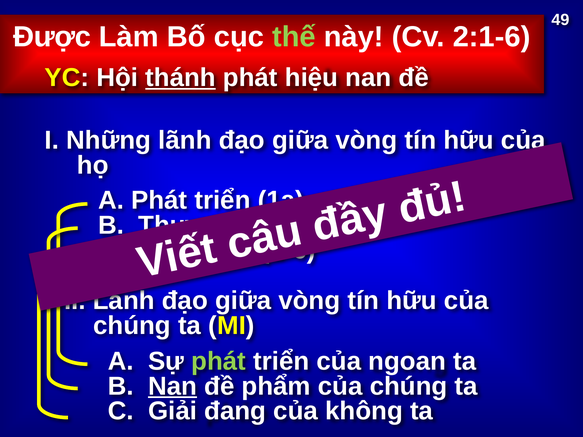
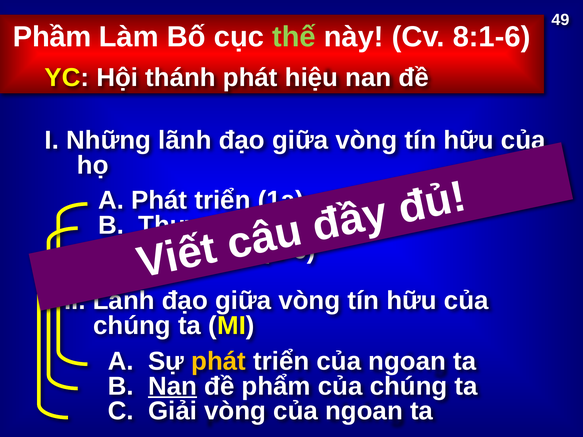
Được: Được -> Phầm
2:1-6: 2:1-6 -> 8:1-6
thánh underline: present -> none
phát at (219, 361) colour: light green -> yellow
Giải đang: đang -> vòng
không at (364, 411): không -> ngoan
